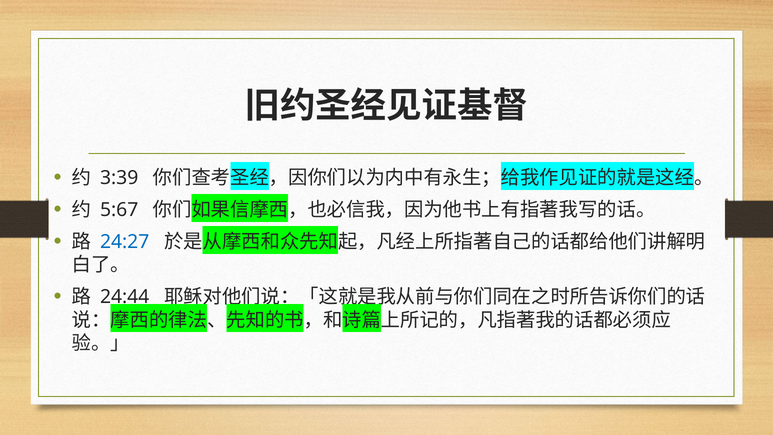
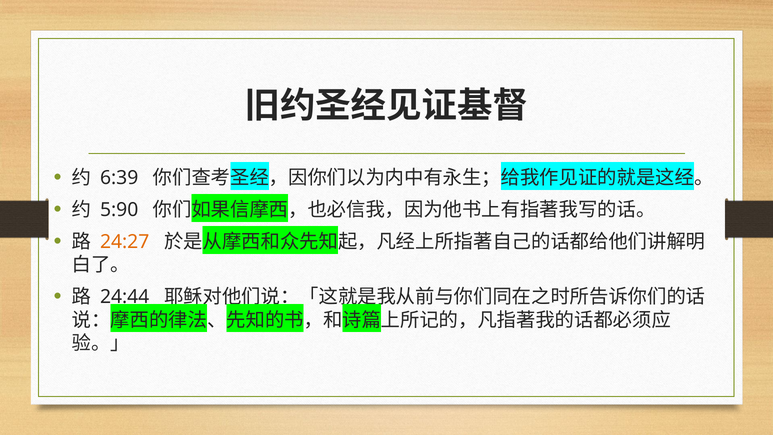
3:39: 3:39 -> 6:39
5:67: 5:67 -> 5:90
24:27 colour: blue -> orange
